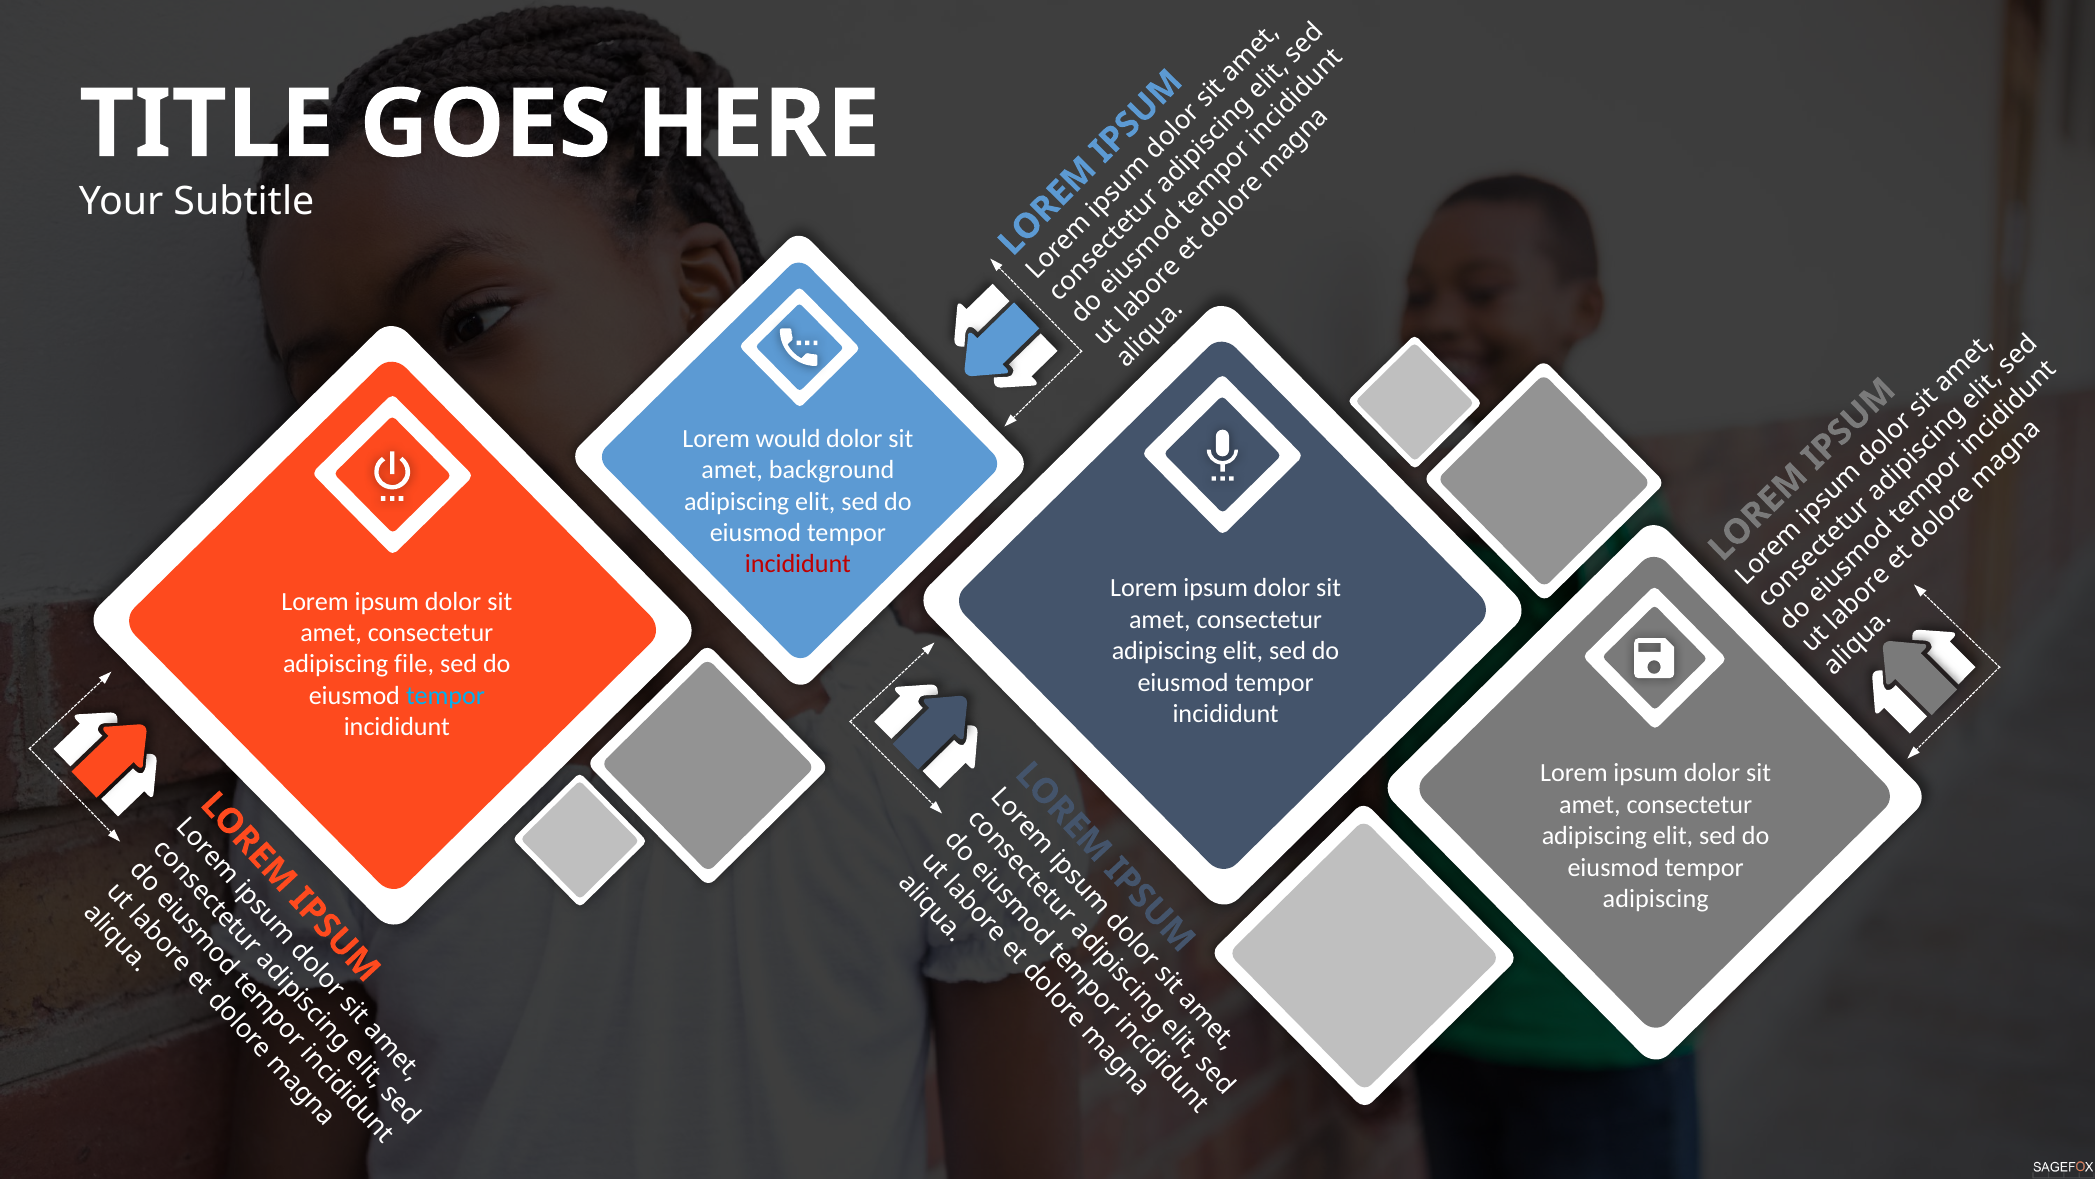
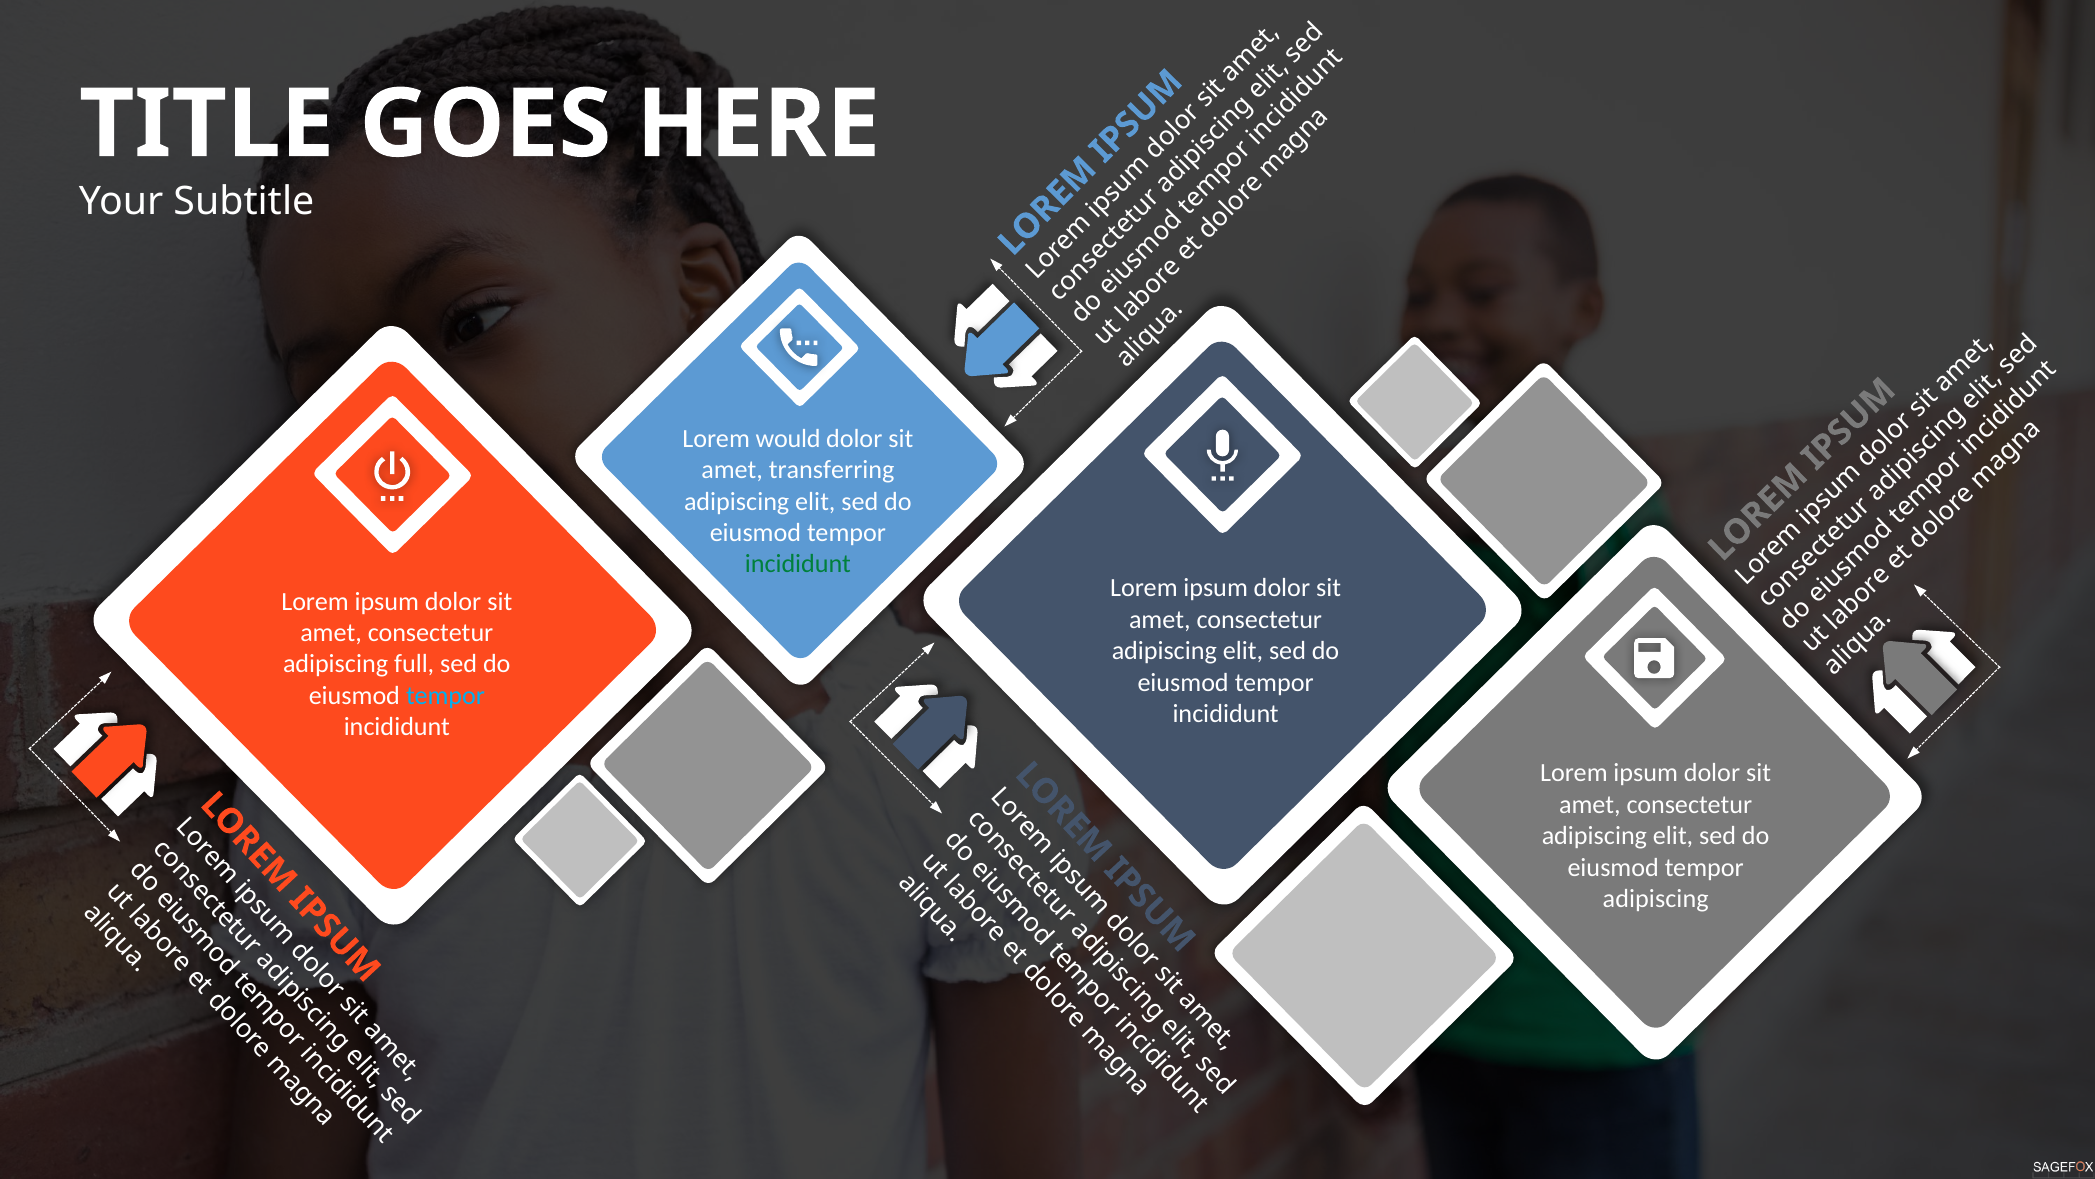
background: background -> transferring
incididunt at (798, 564) colour: red -> green
file: file -> full
